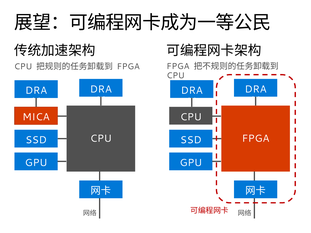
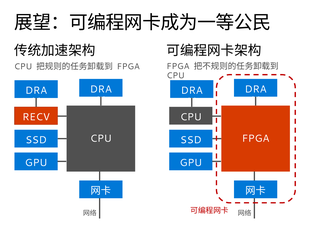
MICA: MICA -> RECV
